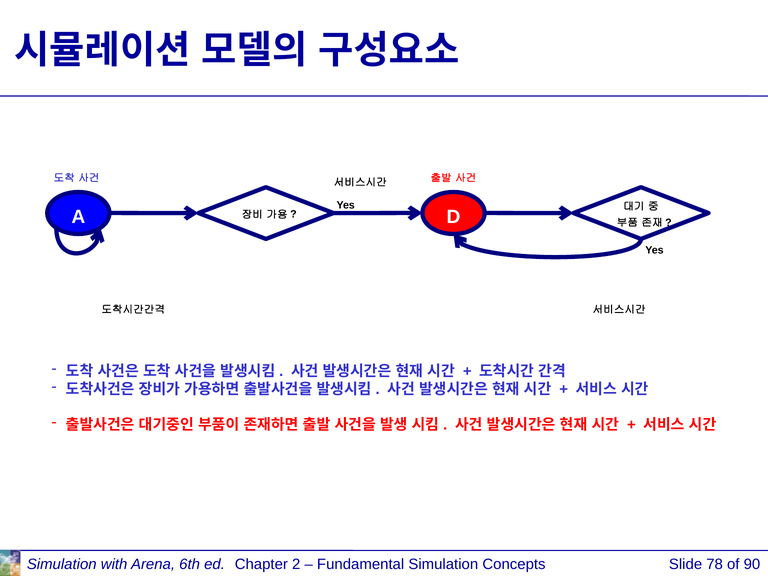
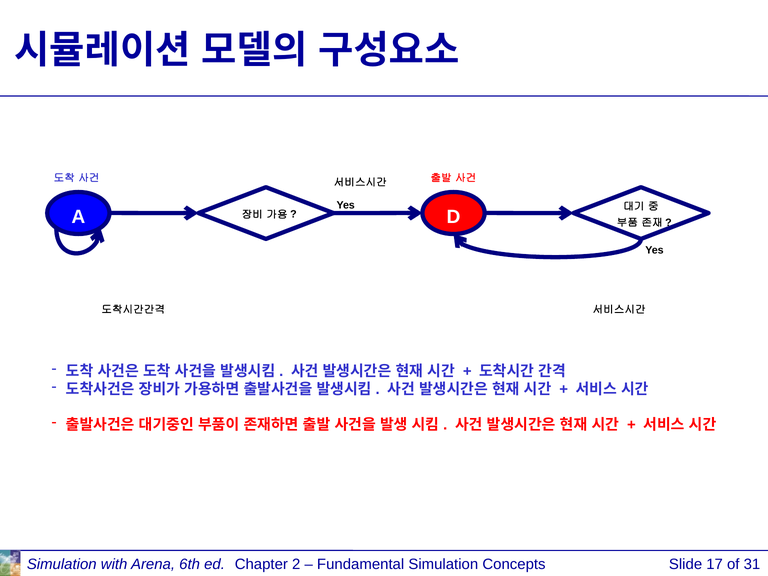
78: 78 -> 17
90: 90 -> 31
